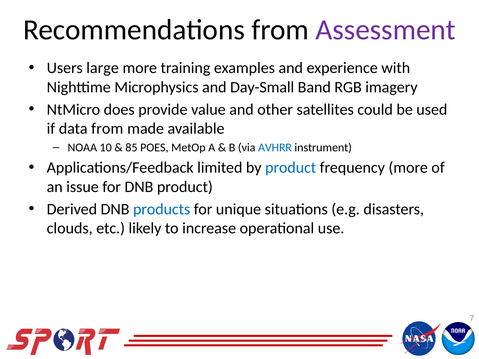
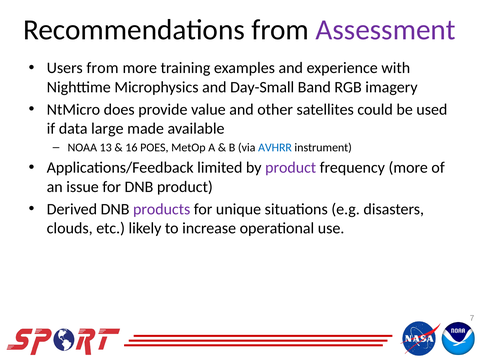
Users large: large -> from
data from: from -> large
10: 10 -> 13
85: 85 -> 16
product at (291, 168) colour: blue -> purple
products colour: blue -> purple
